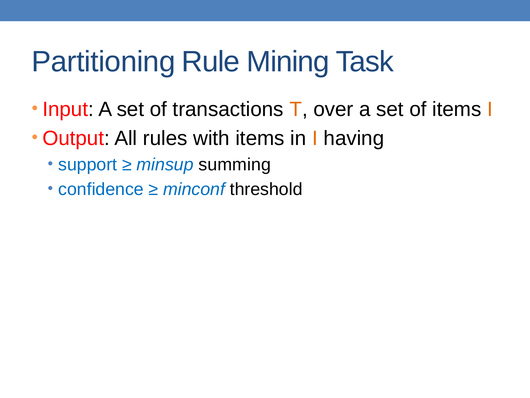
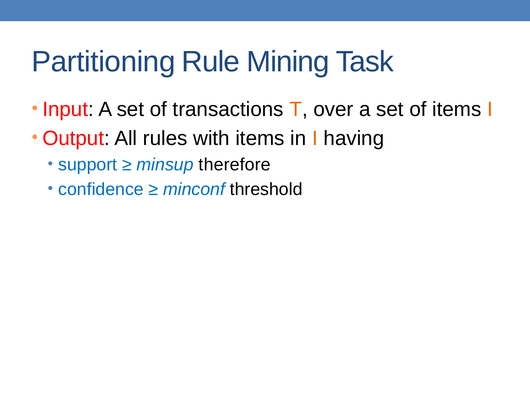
summing: summing -> therefore
